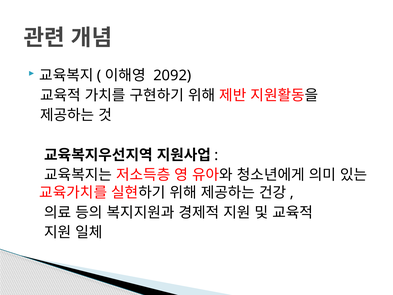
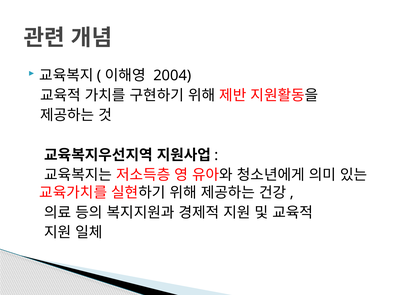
2092: 2092 -> 2004
